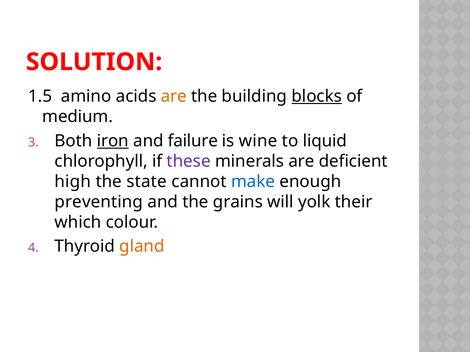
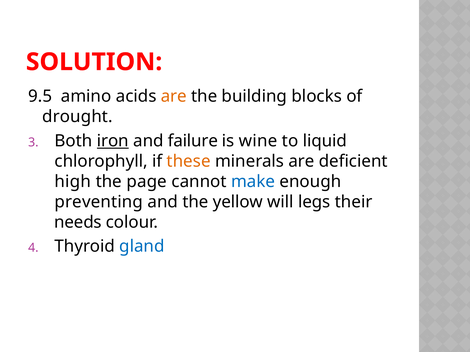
1.5: 1.5 -> 9.5
blocks underline: present -> none
medium: medium -> drought
these colour: purple -> orange
state: state -> page
grains: grains -> yellow
yolk: yolk -> legs
which: which -> needs
gland colour: orange -> blue
